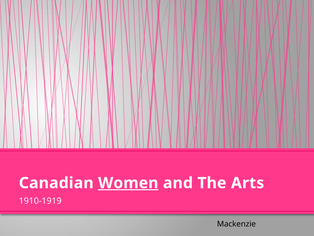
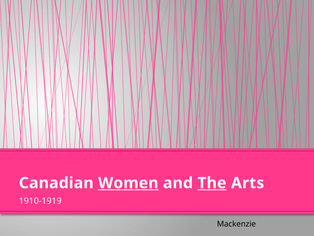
The underline: none -> present
